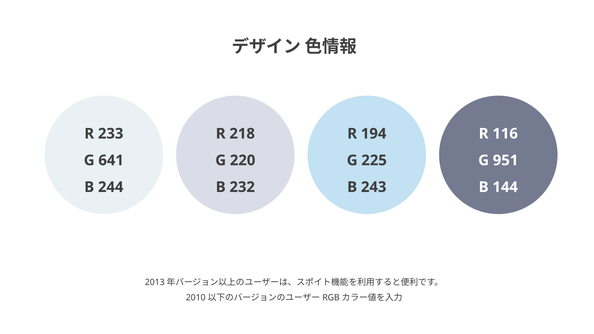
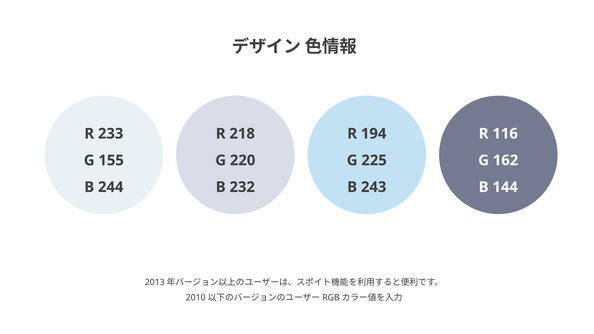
641: 641 -> 155
951: 951 -> 162
